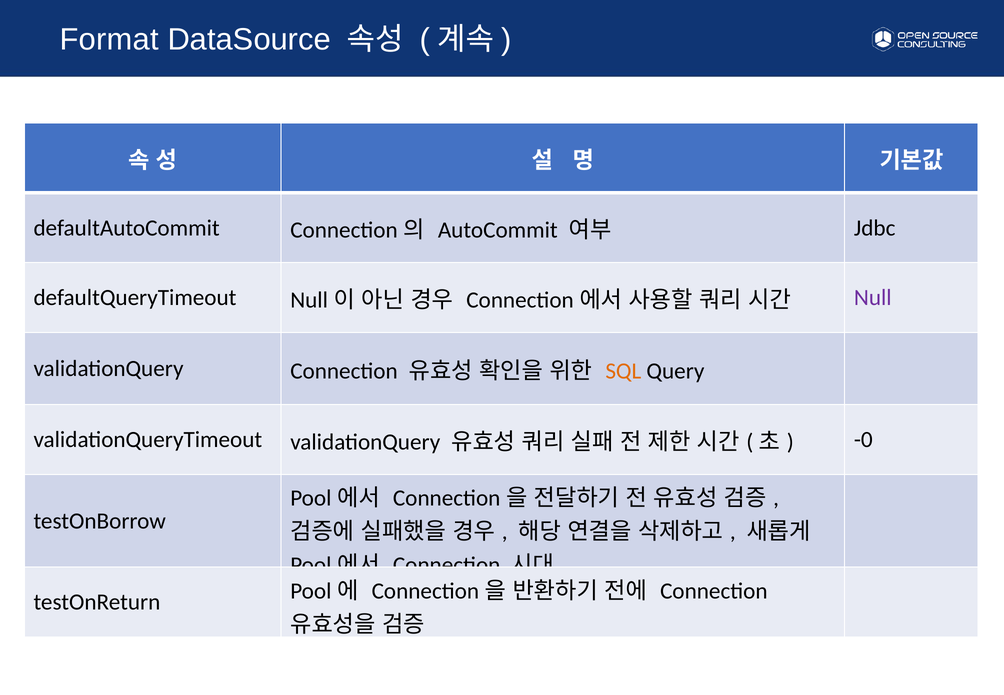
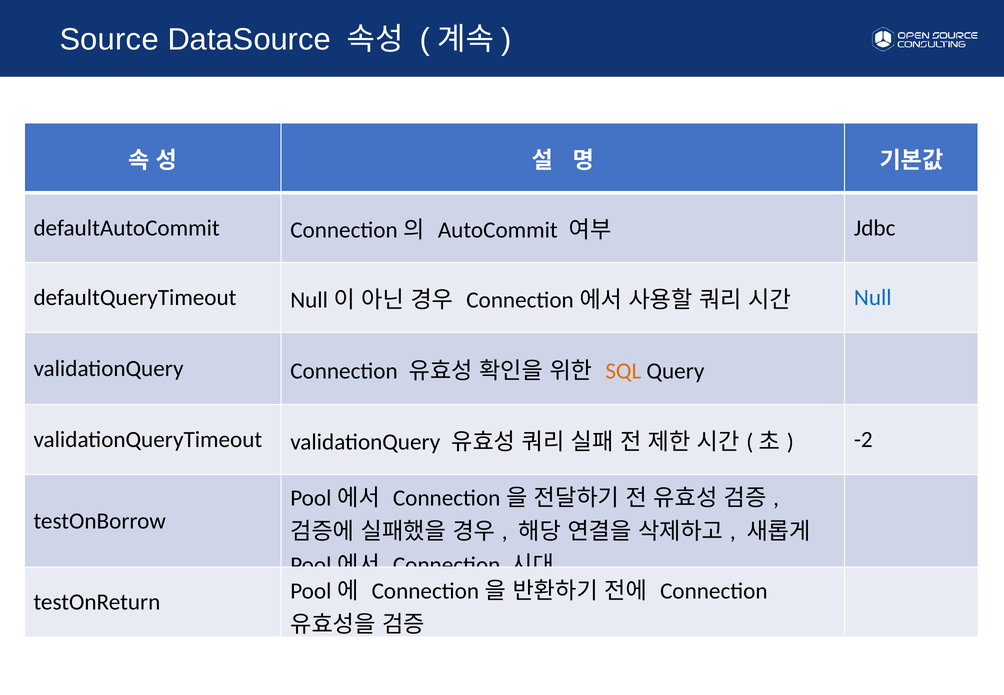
Format: Format -> Source
Null colour: purple -> blue
-0: -0 -> -2
